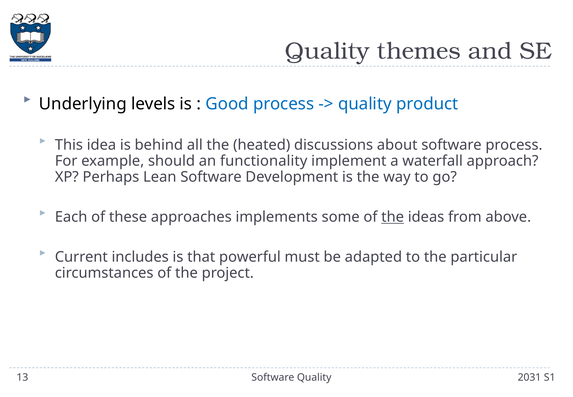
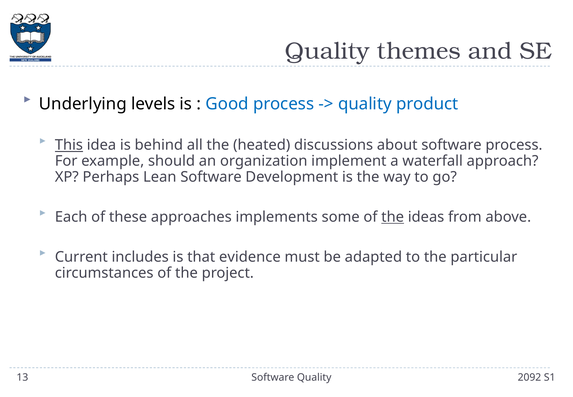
This underline: none -> present
functionality: functionality -> organization
powerful: powerful -> evidence
2031: 2031 -> 2092
